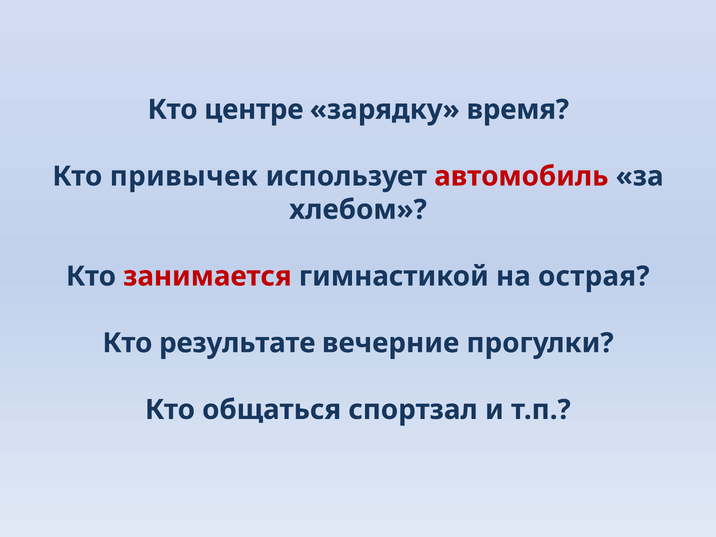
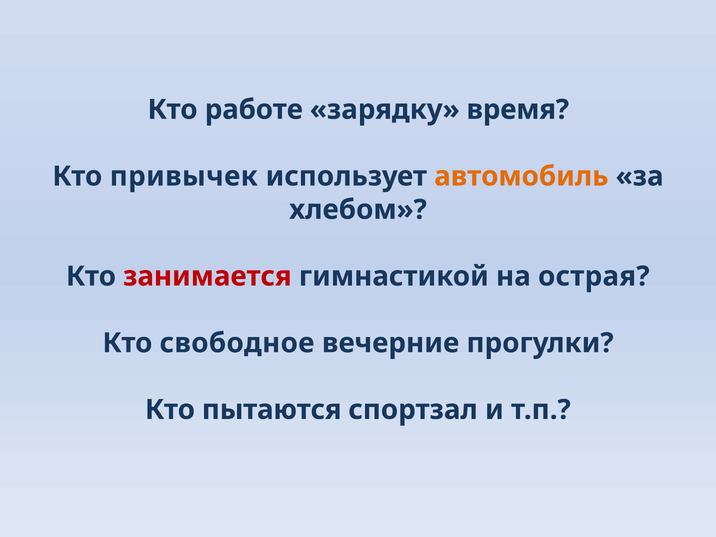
центре: центре -> работе
автомобиль colour: red -> orange
результате: результате -> свободное
общаться: общаться -> пытаются
